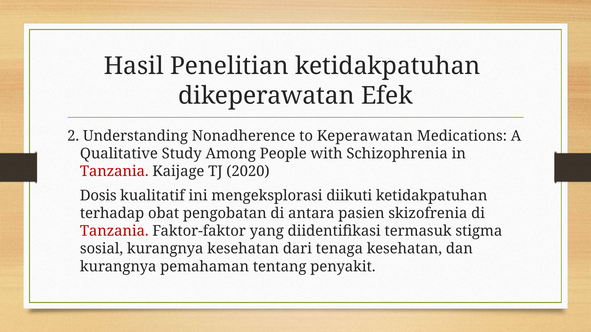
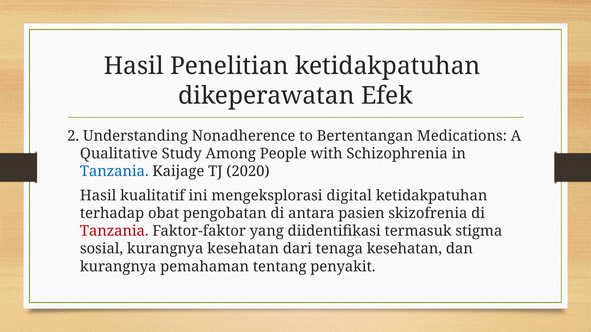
Keperawatan: Keperawatan -> Bertentangan
Tanzania at (114, 172) colour: red -> blue
Dosis at (98, 196): Dosis -> Hasil
diikuti: diikuti -> digital
